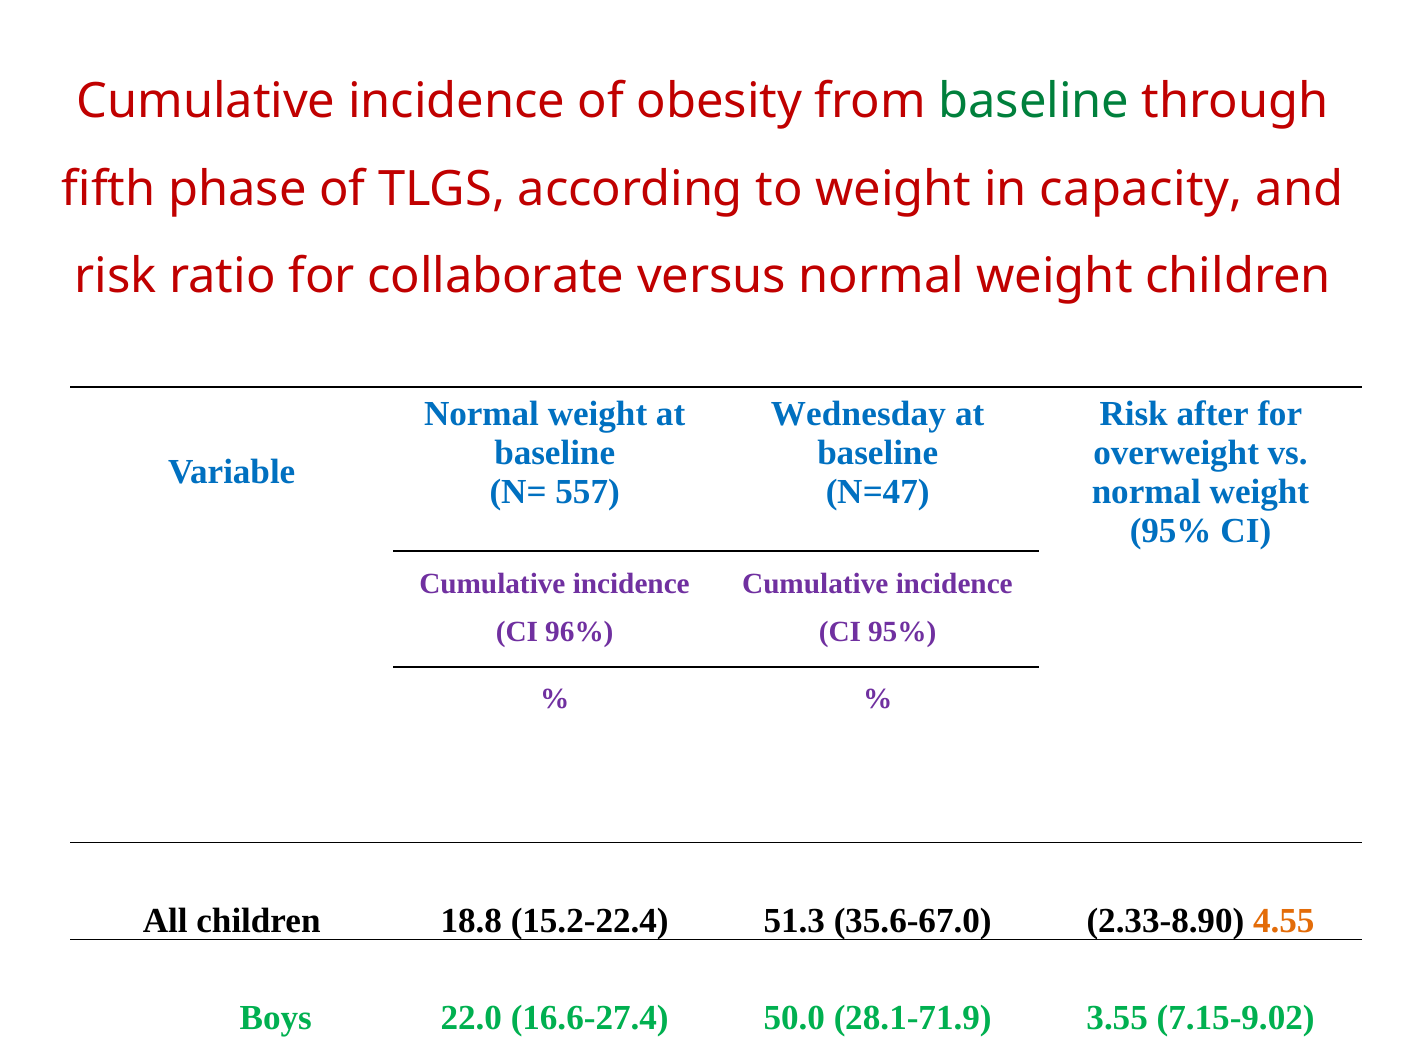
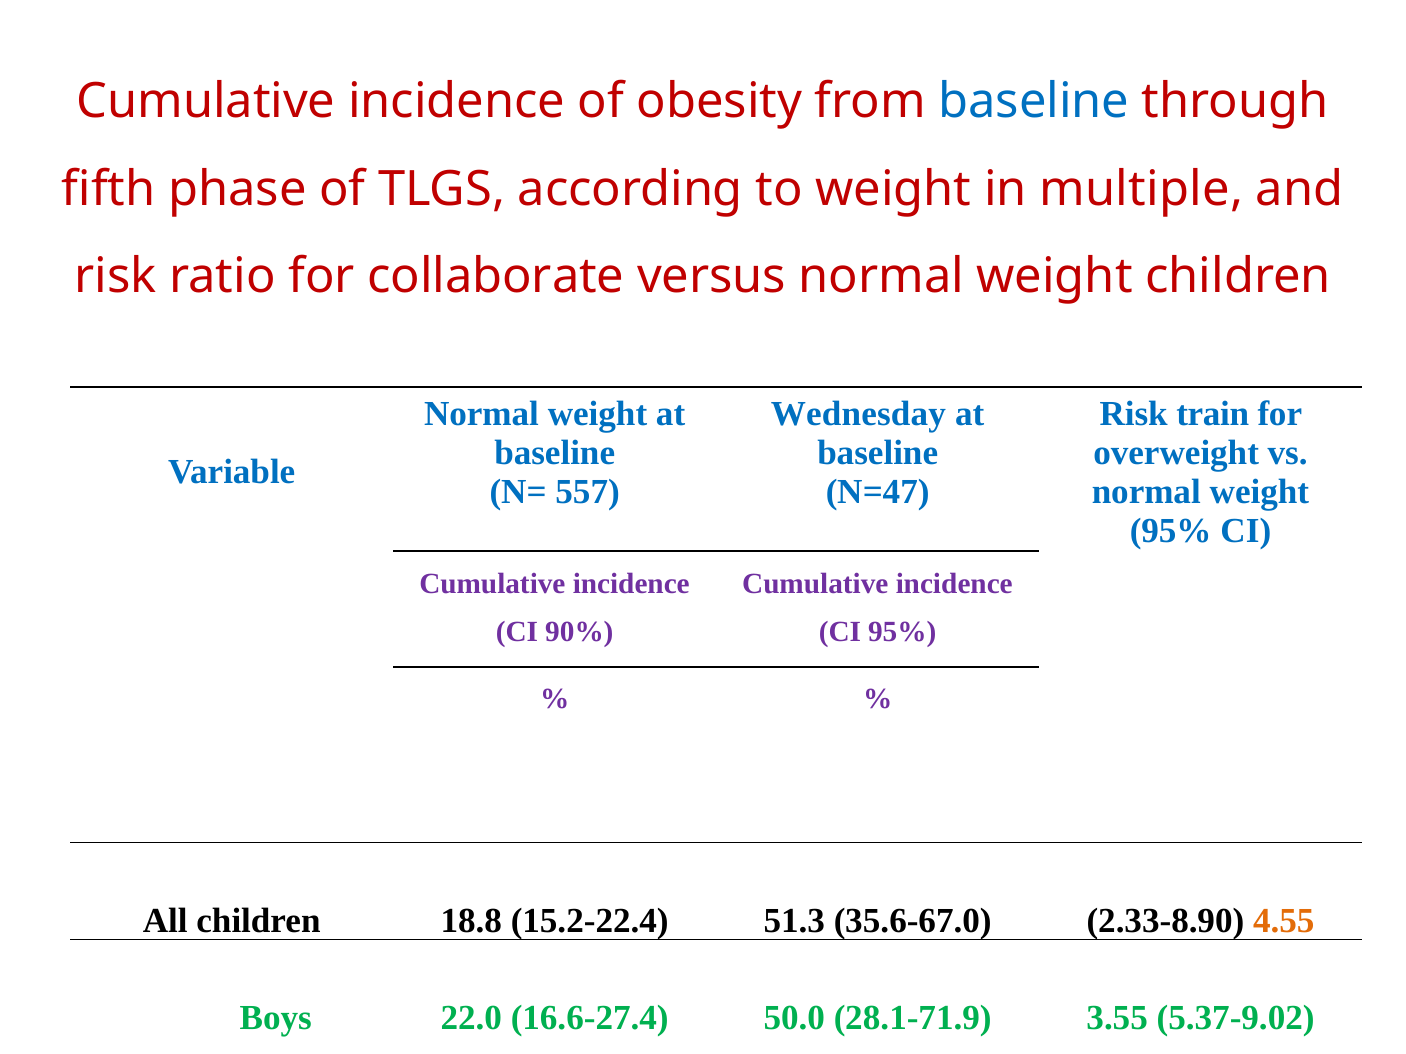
baseline at (1034, 101) colour: green -> blue
capacity: capacity -> multiple
after: after -> train
96%: 96% -> 90%
7.15-9.02: 7.15-9.02 -> 5.37-9.02
